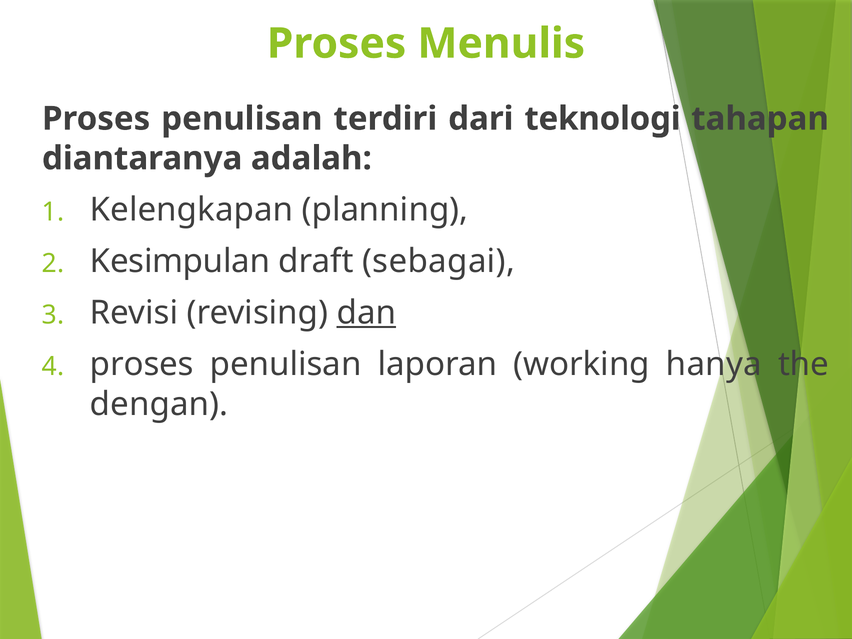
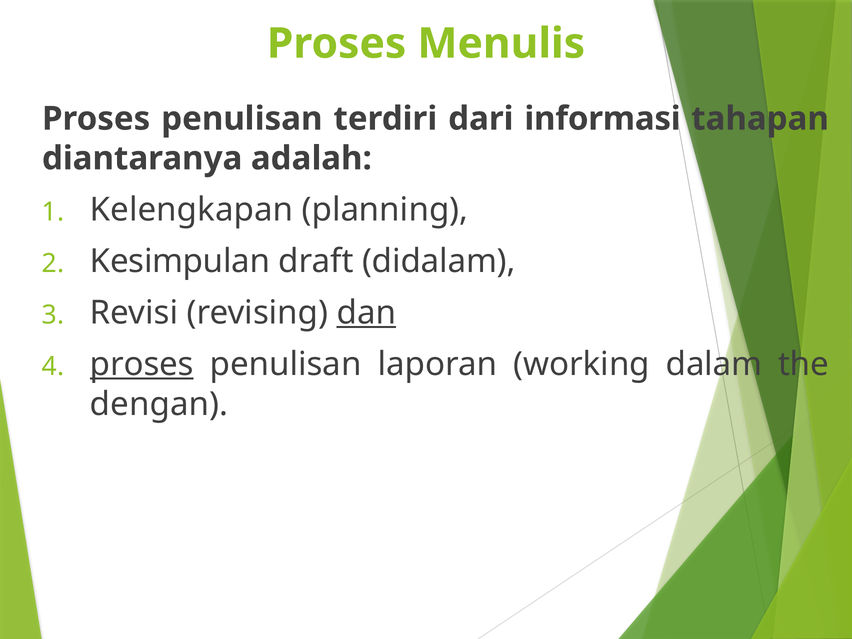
teknologi: teknologi -> informasi
sebagai: sebagai -> didalam
proses at (142, 364) underline: none -> present
hanya: hanya -> dalam
